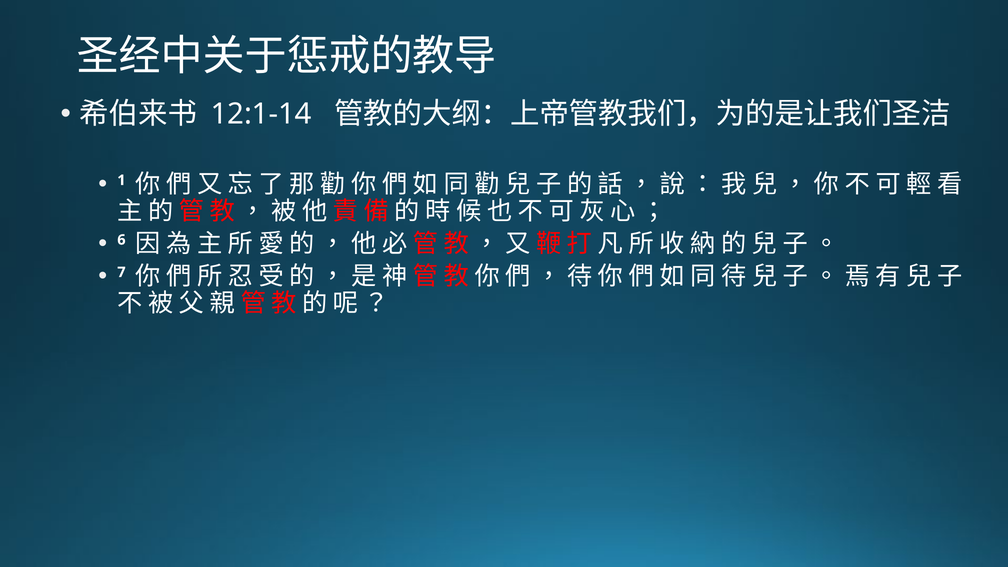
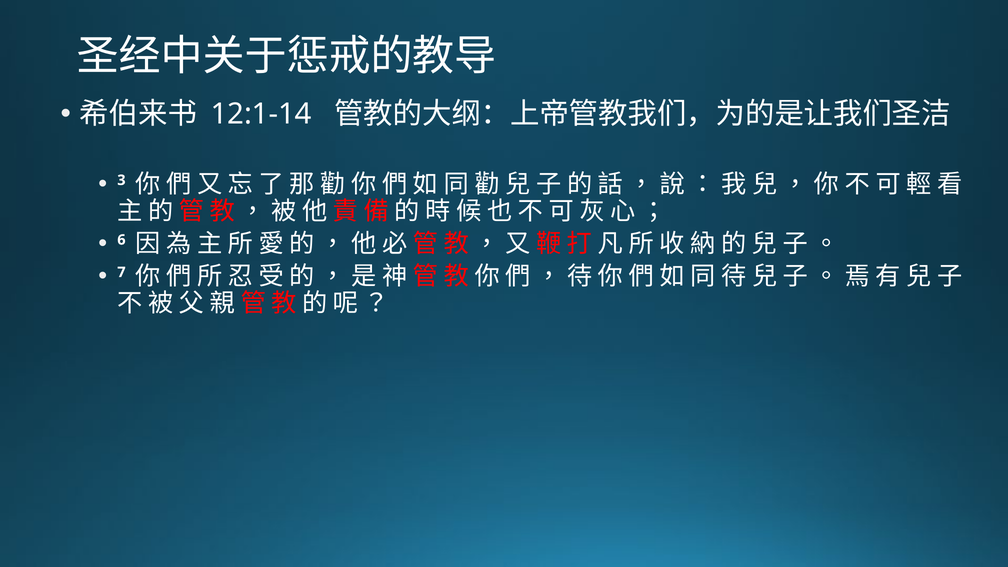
1: 1 -> 3
